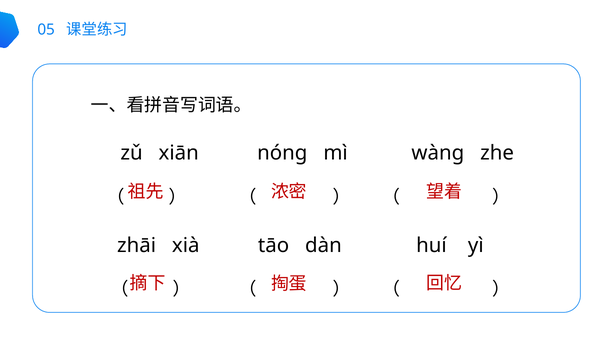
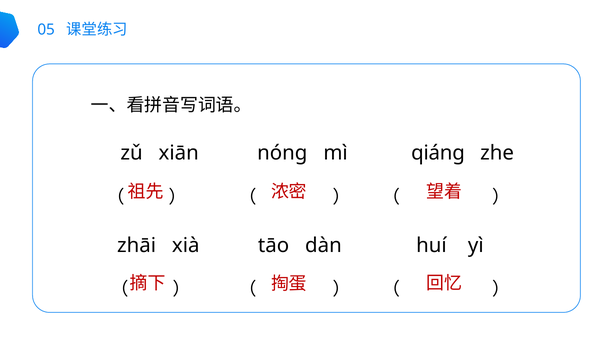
wànɡ: wànɡ -> qiánɡ
